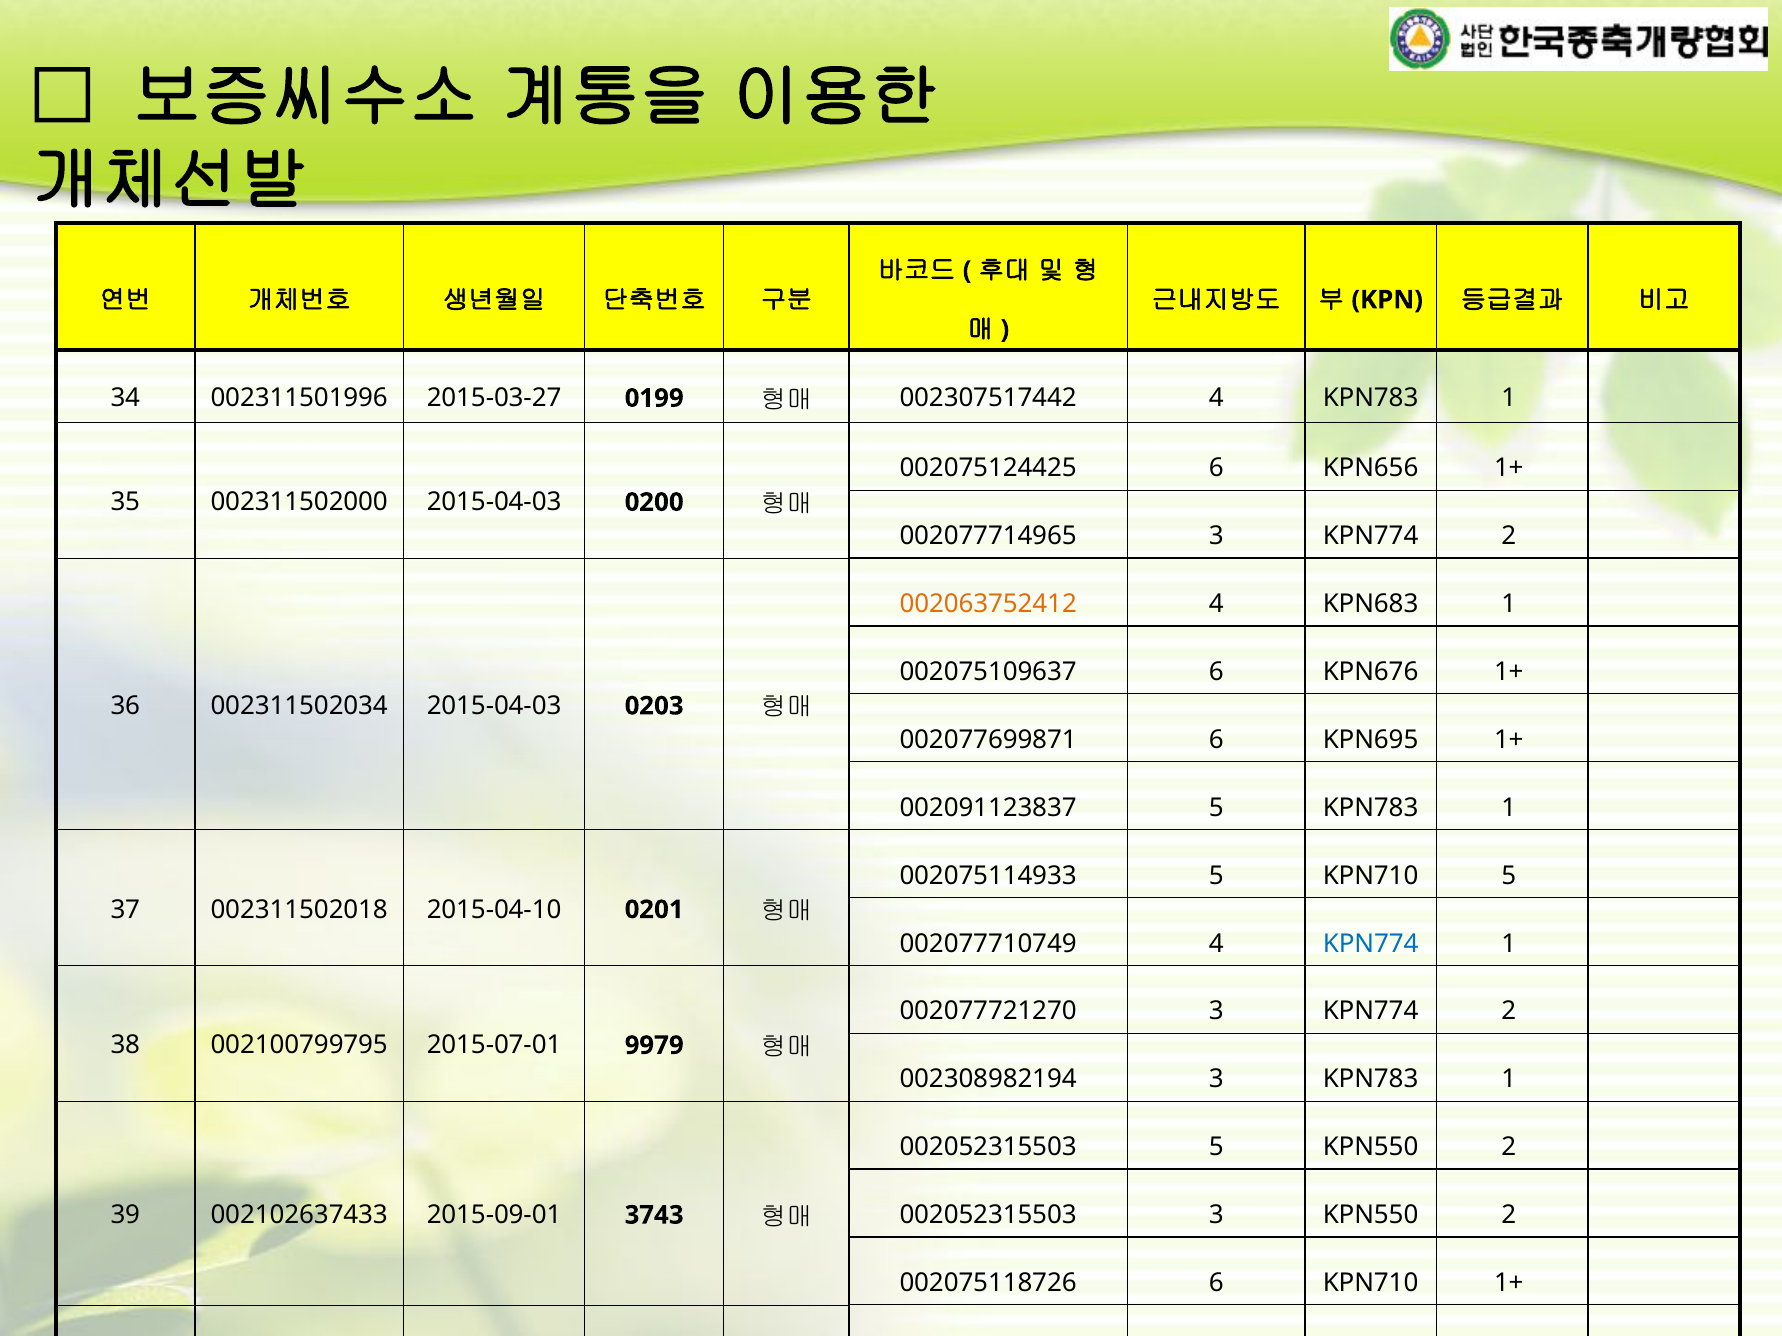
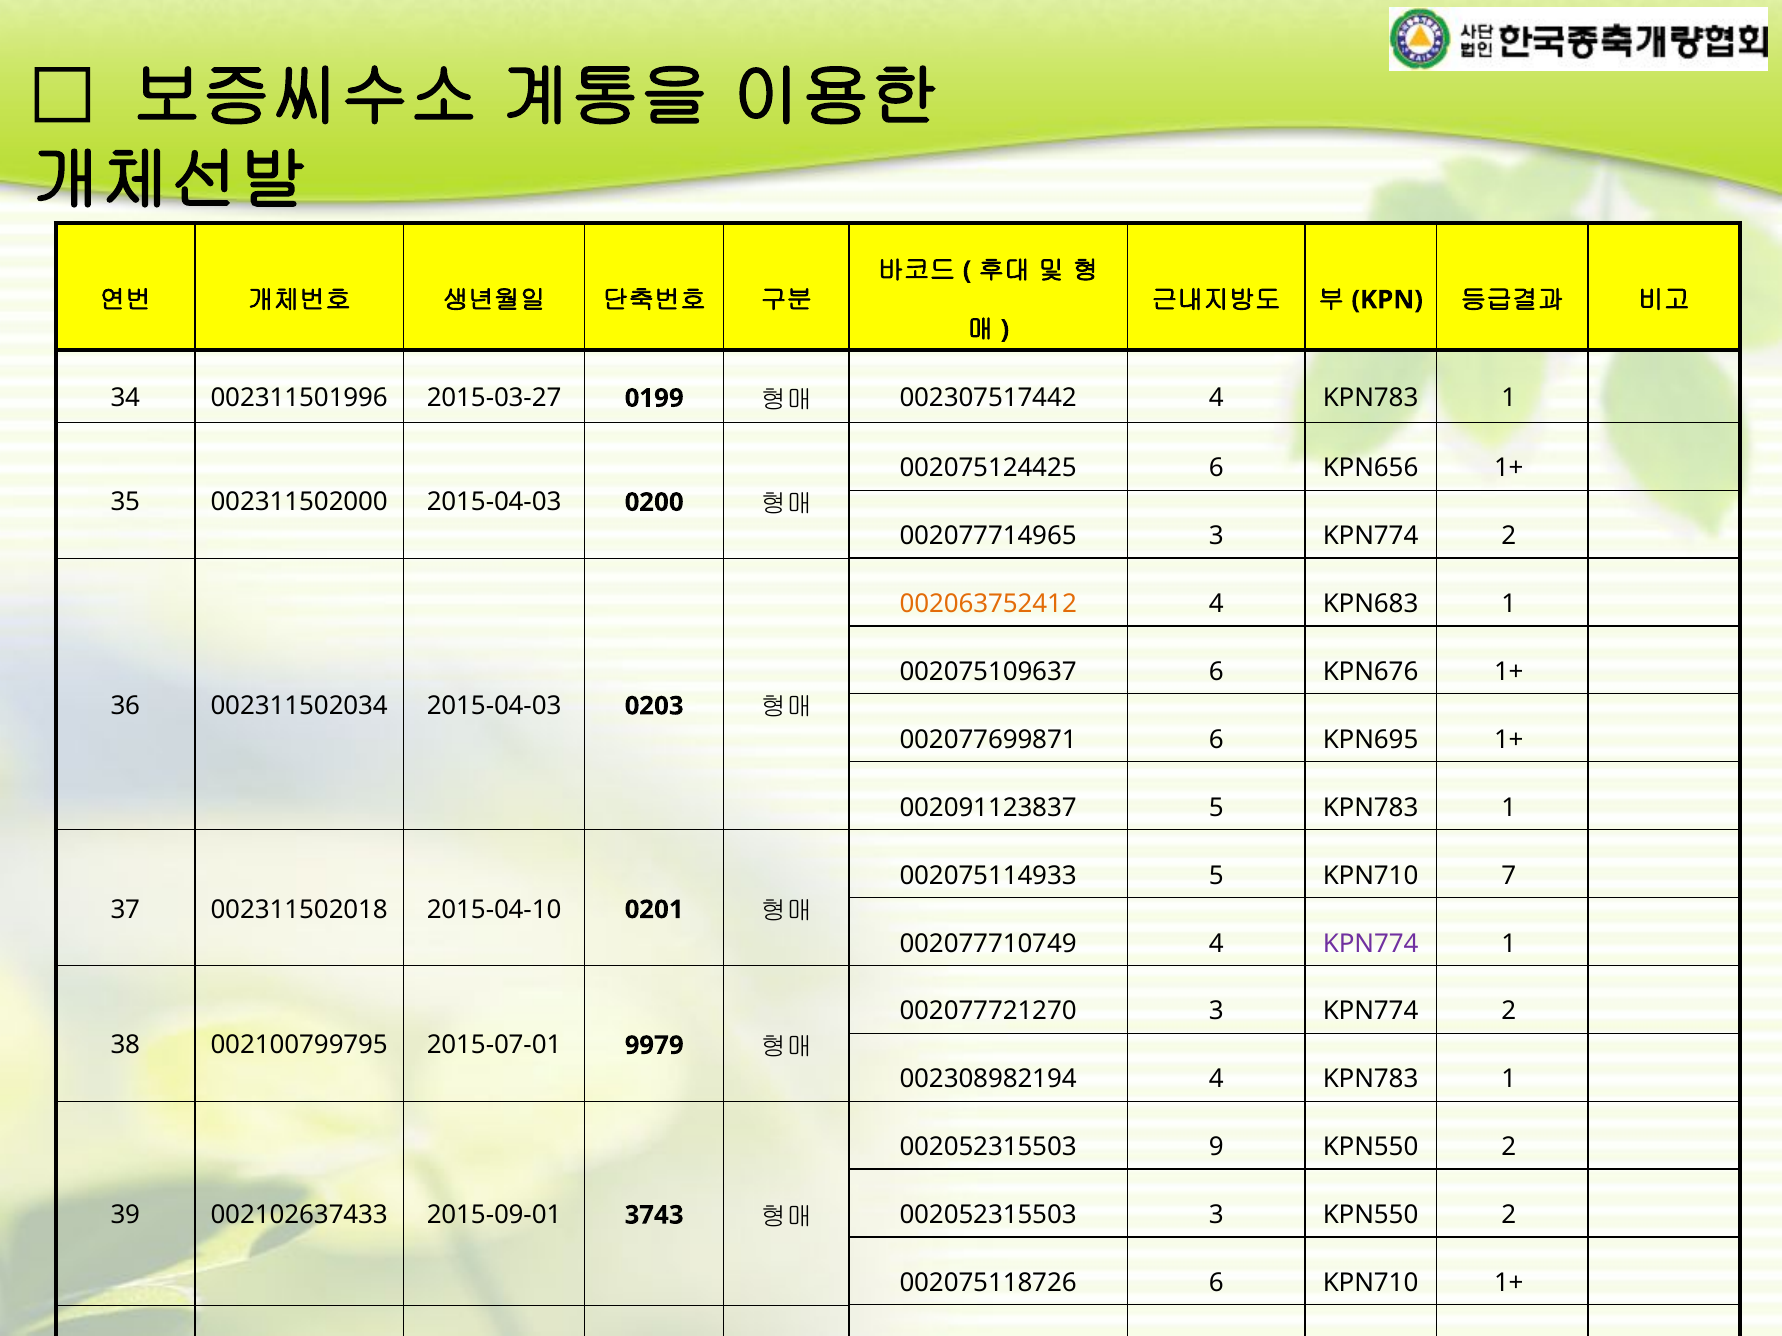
KPN710 5: 5 -> 7
KPN774 at (1371, 944) colour: blue -> purple
002308982194 3: 3 -> 4
002052315503 5: 5 -> 9
